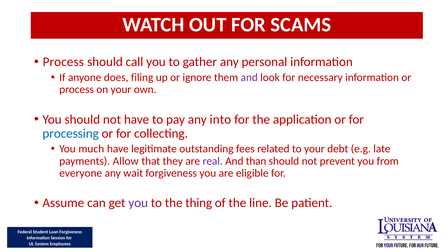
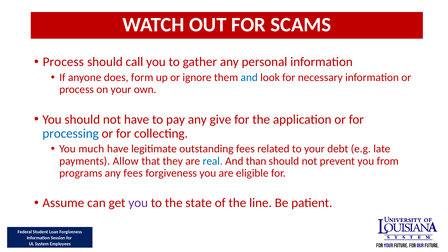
filing: filing -> form
and at (249, 77) colour: purple -> blue
into: into -> give
real colour: purple -> blue
everyone: everyone -> programs
any wait: wait -> fees
thing: thing -> state
